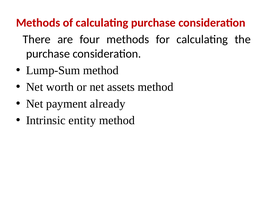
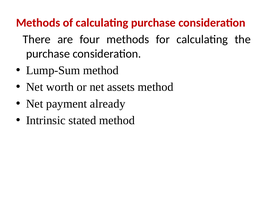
entity: entity -> stated
